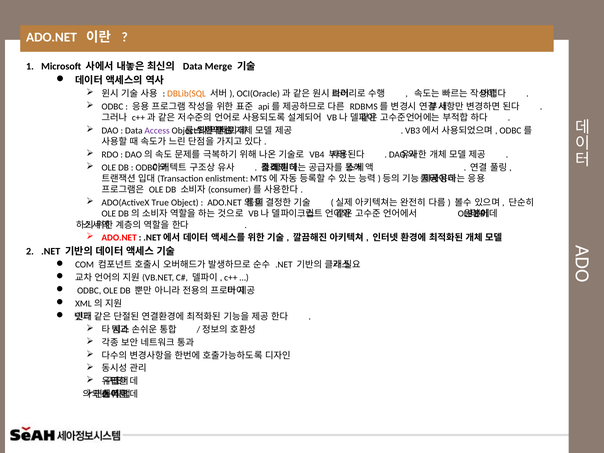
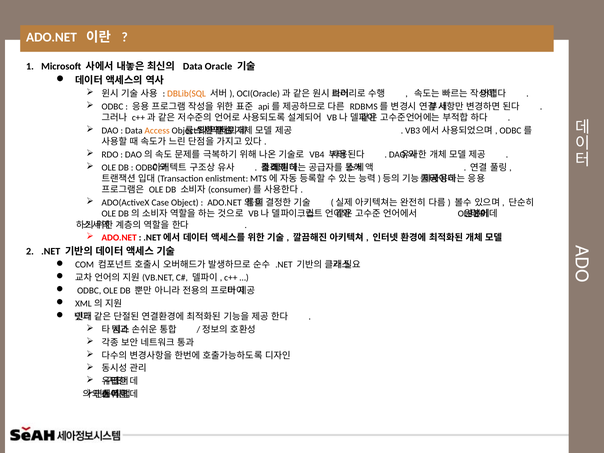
Merge: Merge -> Oracle
Access colour: purple -> orange
True: True -> Case
